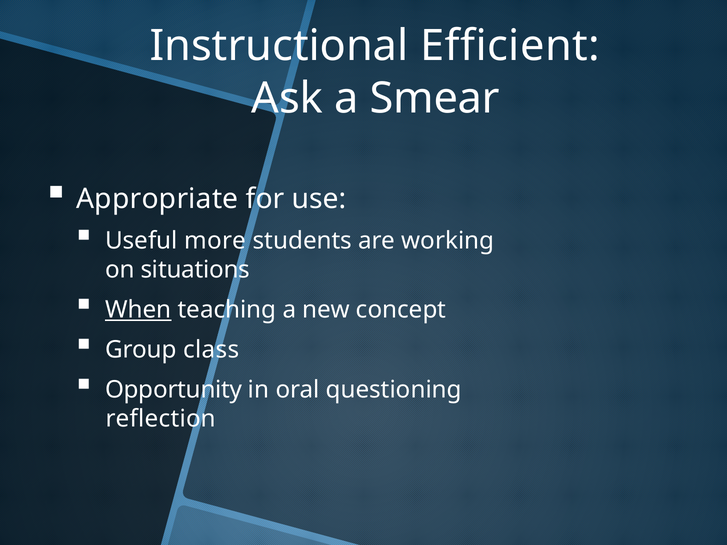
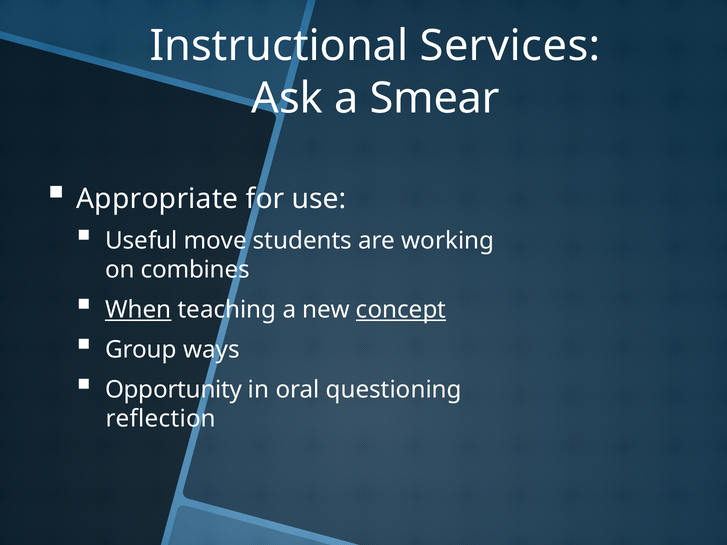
Efficient: Efficient -> Services
more: more -> move
situations: situations -> combines
concept underline: none -> present
class: class -> ways
